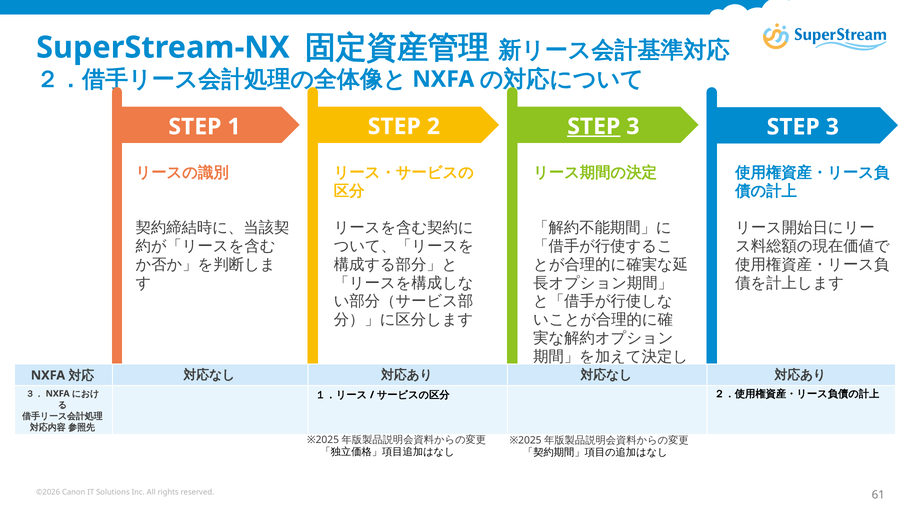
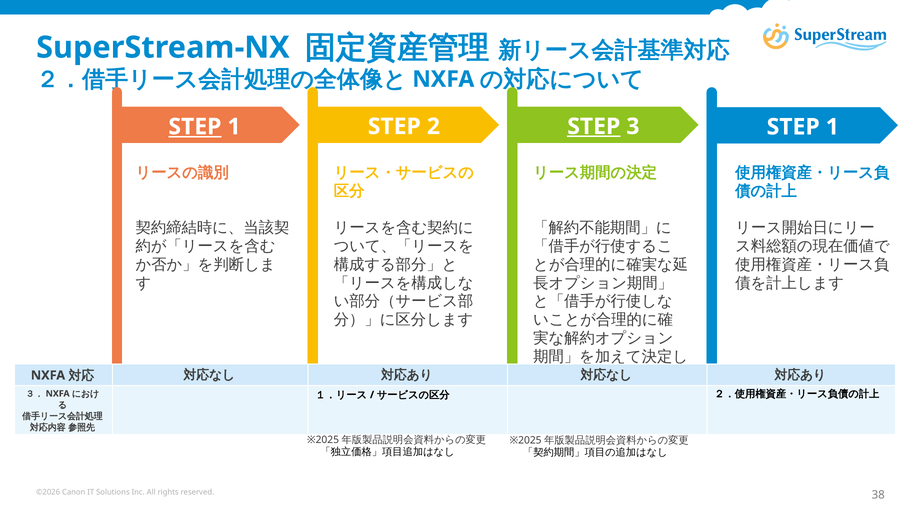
STEP at (195, 127) underline: none -> present
3 STEP 3: 3 -> 1
61: 61 -> 38
